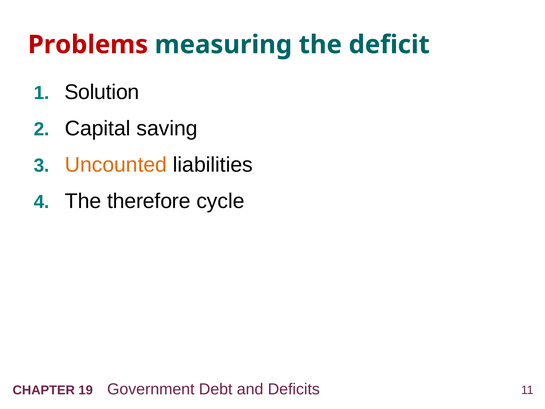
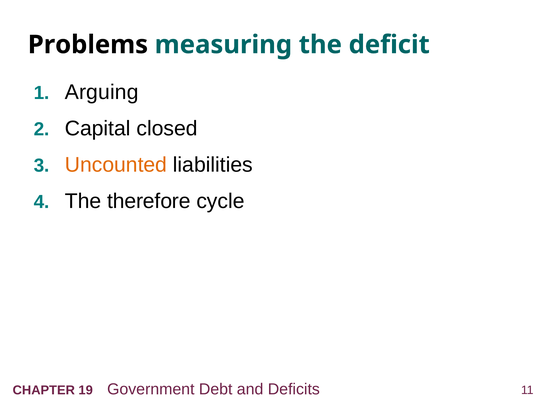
Problems colour: red -> black
Solution: Solution -> Arguing
saving: saving -> closed
